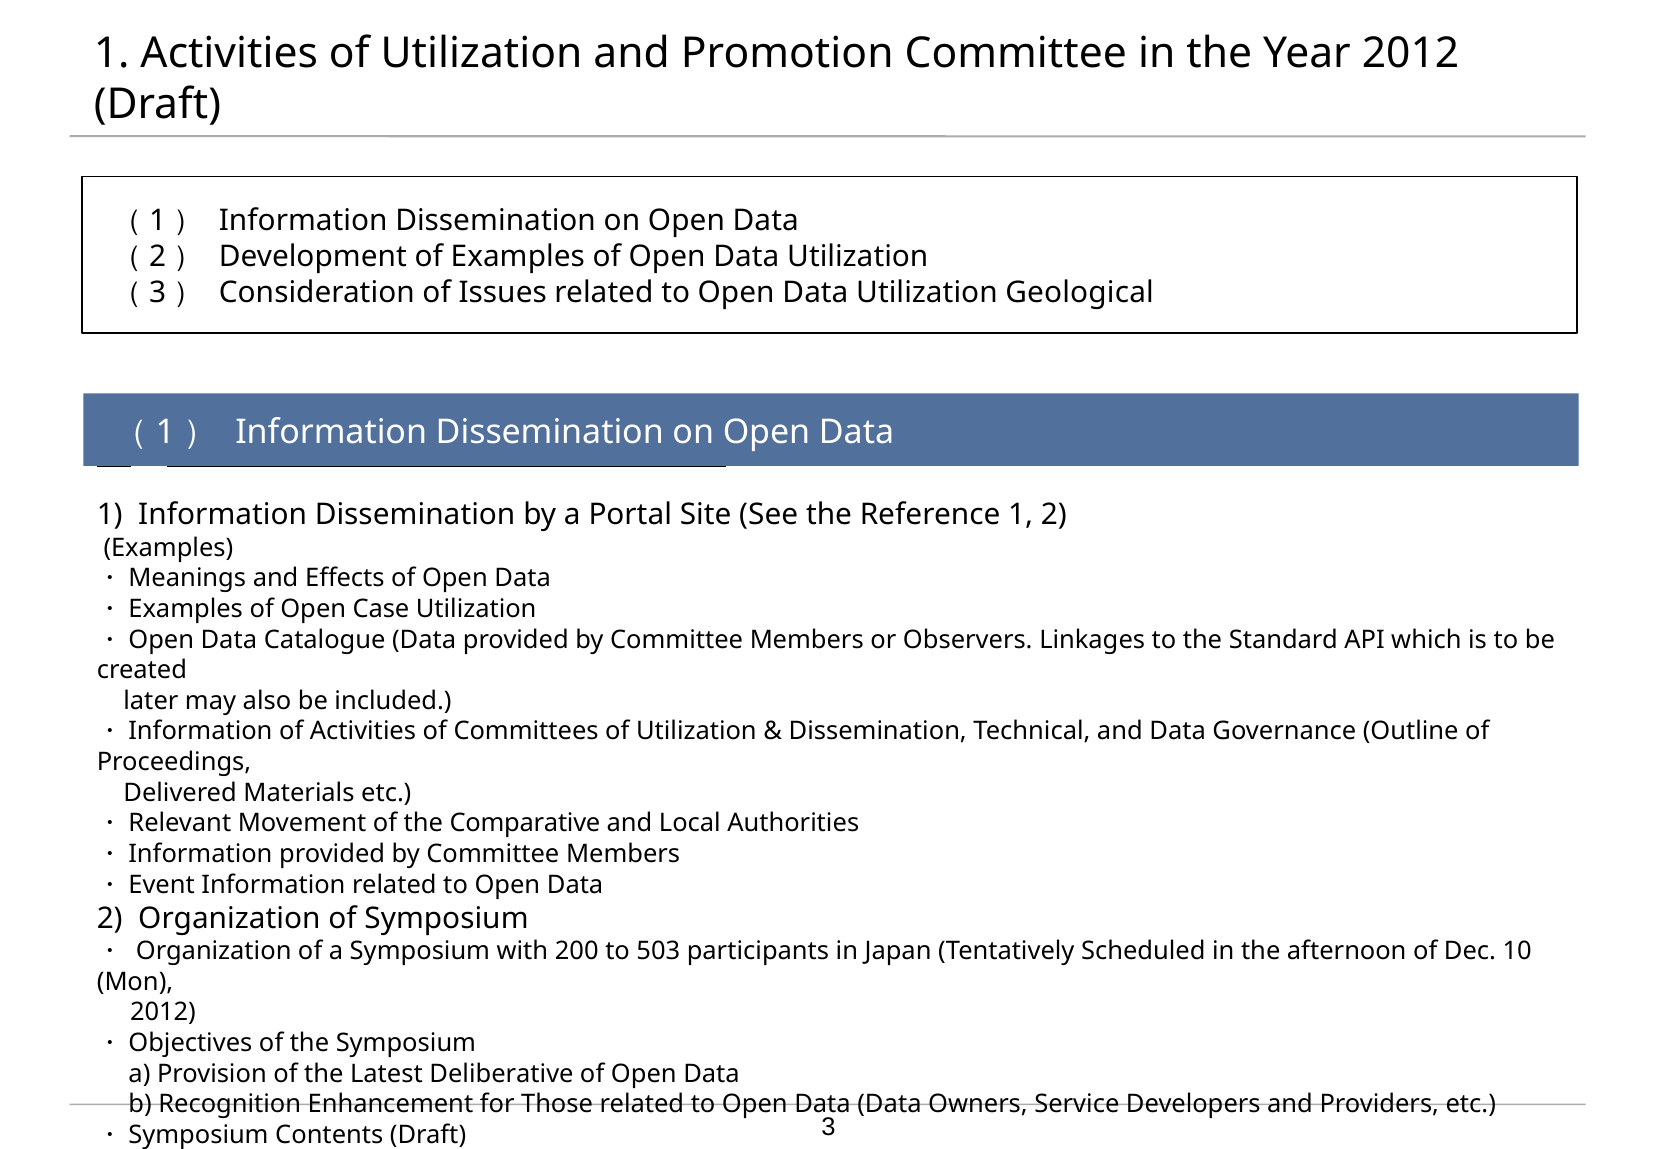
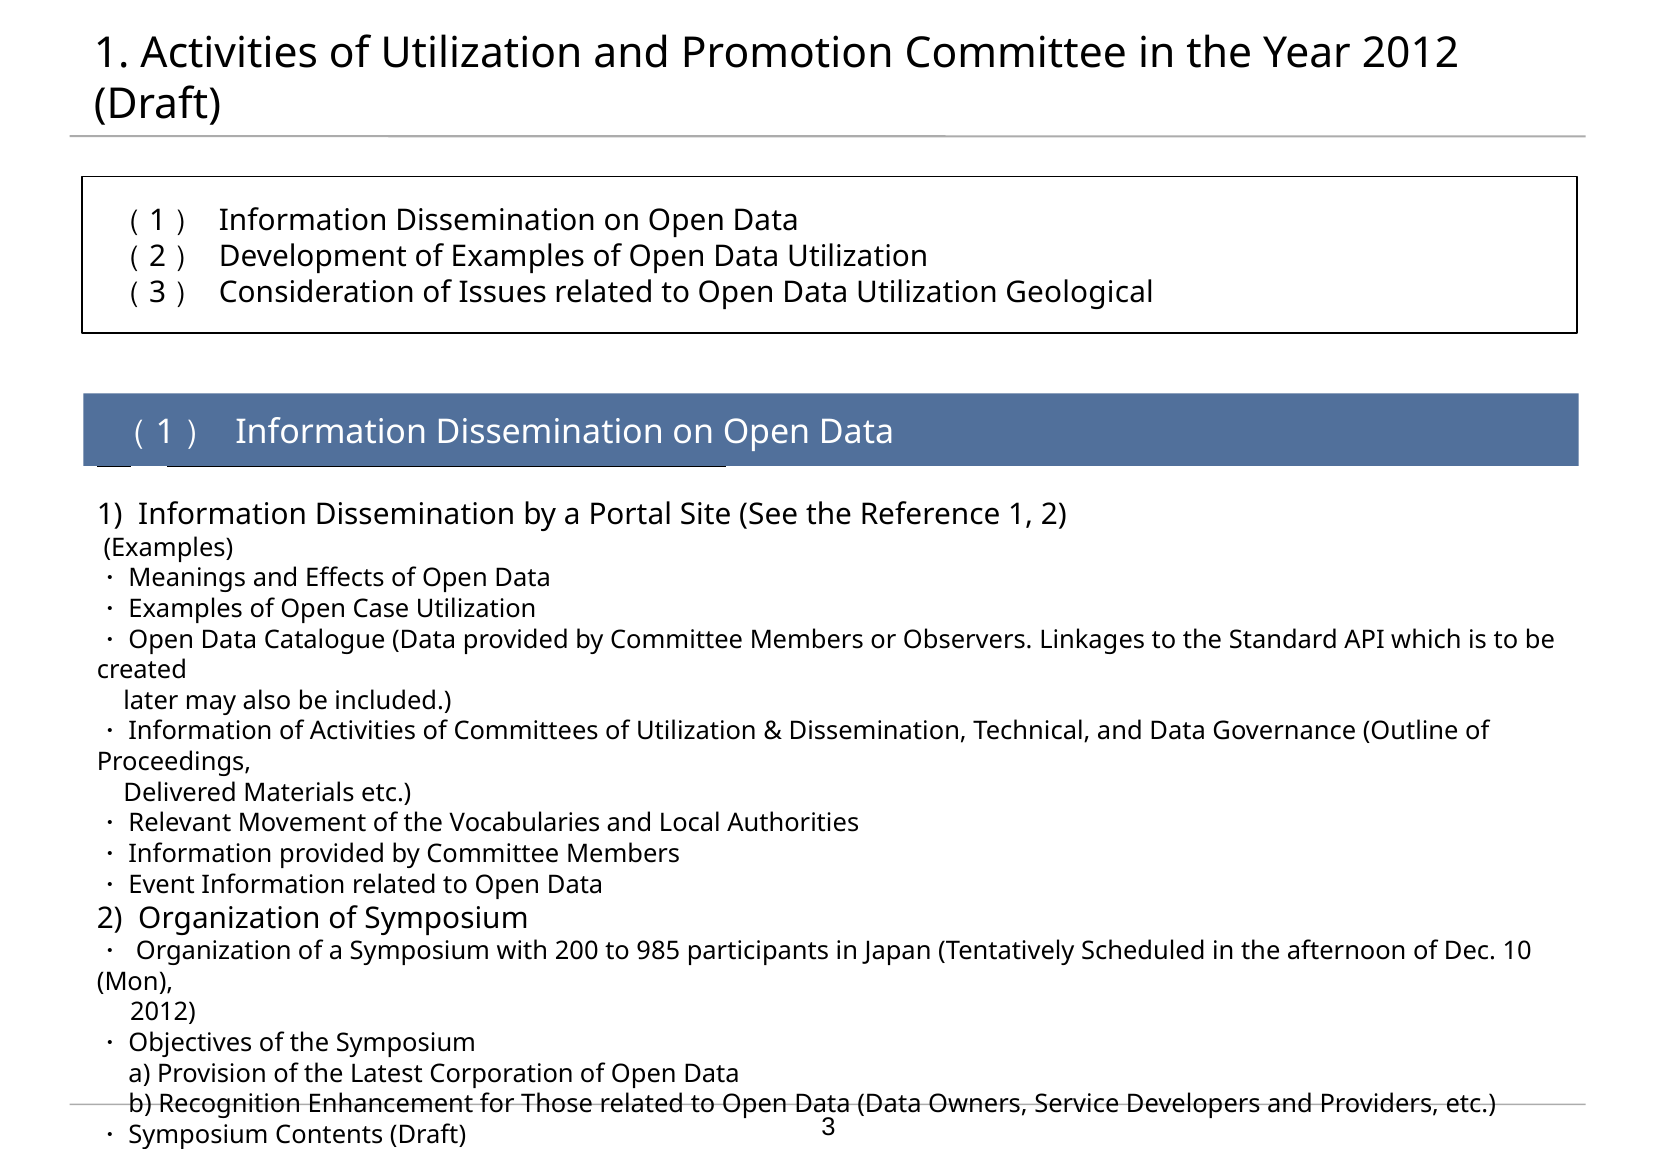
Comparative: Comparative -> Vocabularies
503: 503 -> 985
Deliberative: Deliberative -> Corporation
